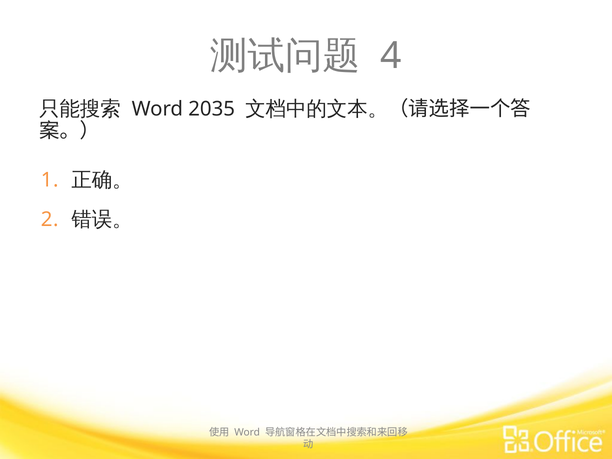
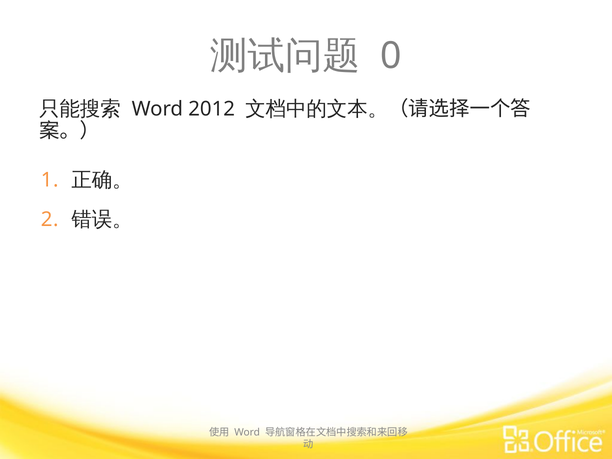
4: 4 -> 0
2035: 2035 -> 2012
